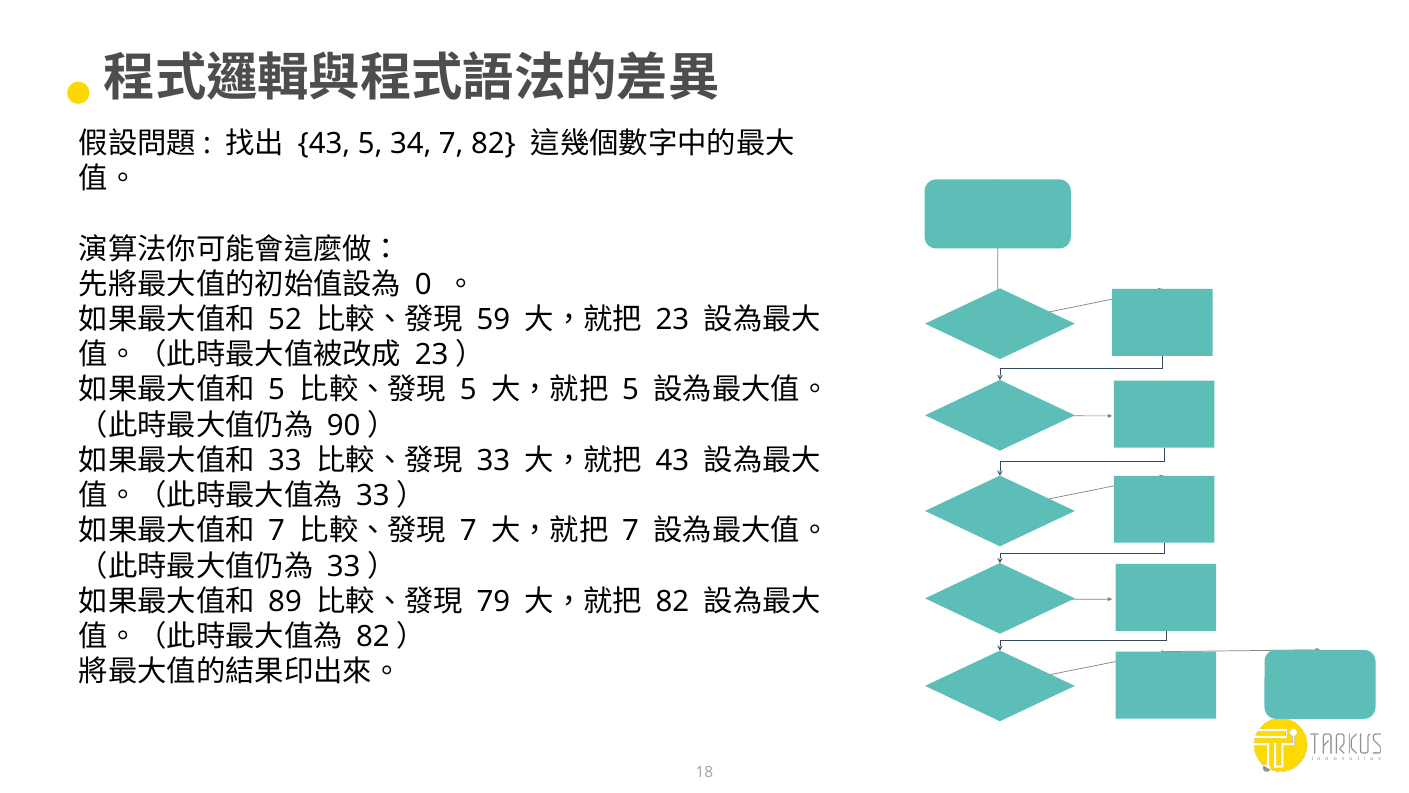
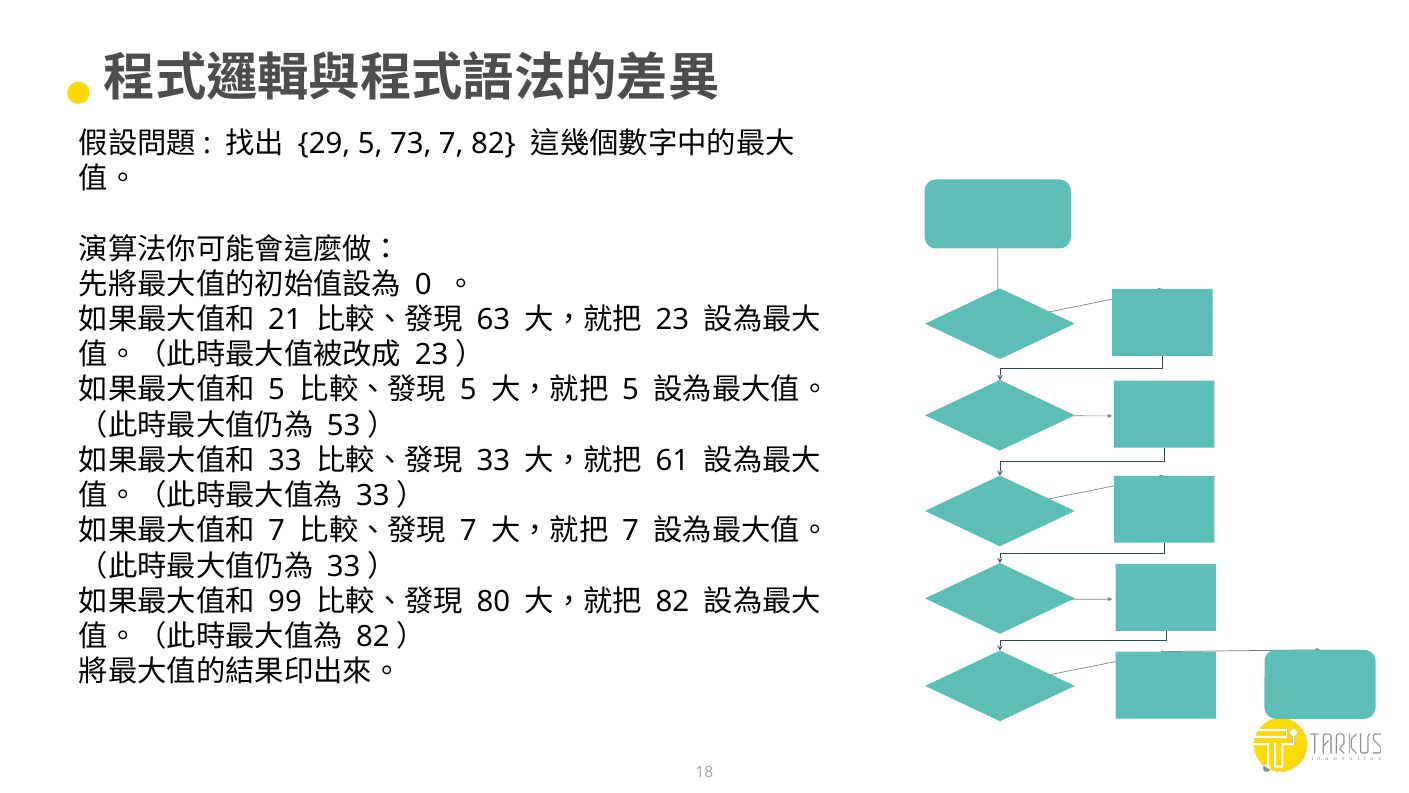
43 at (324, 144): 43 -> 29
34: 34 -> 73
52: 52 -> 21
59: 59 -> 63
90: 90 -> 53
43 at (672, 460): 43 -> 61
89: 89 -> 99
79: 79 -> 80
